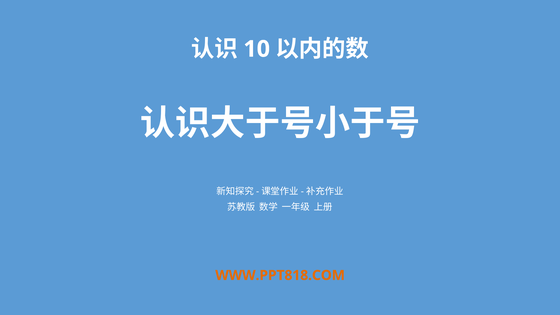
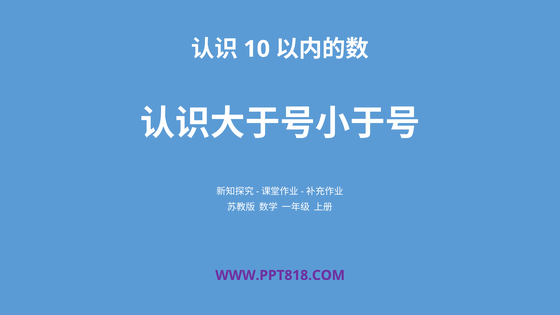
WWW.PPT818.COM colour: orange -> purple
